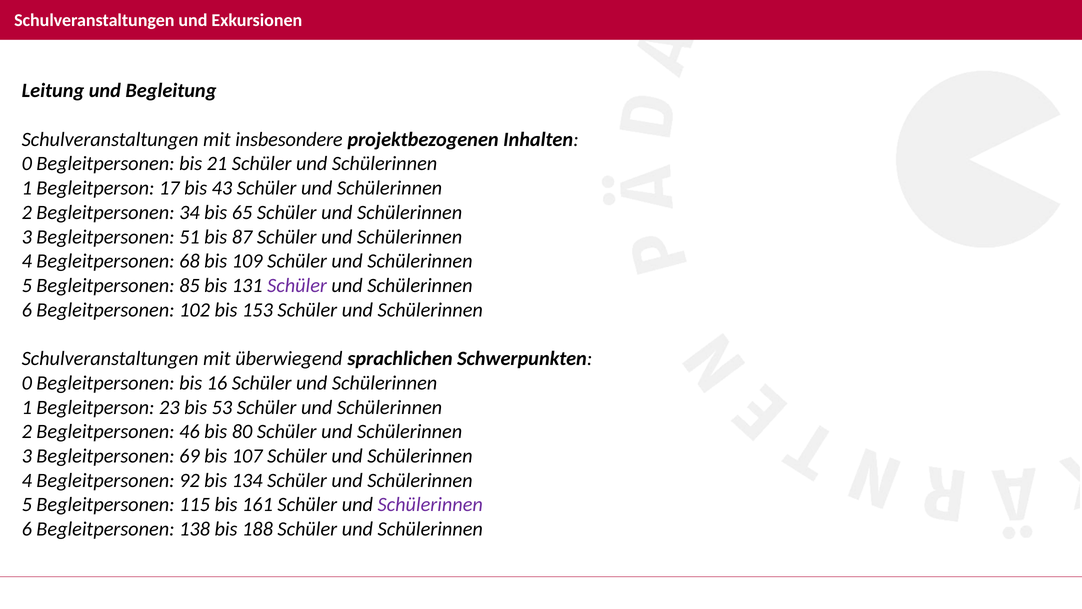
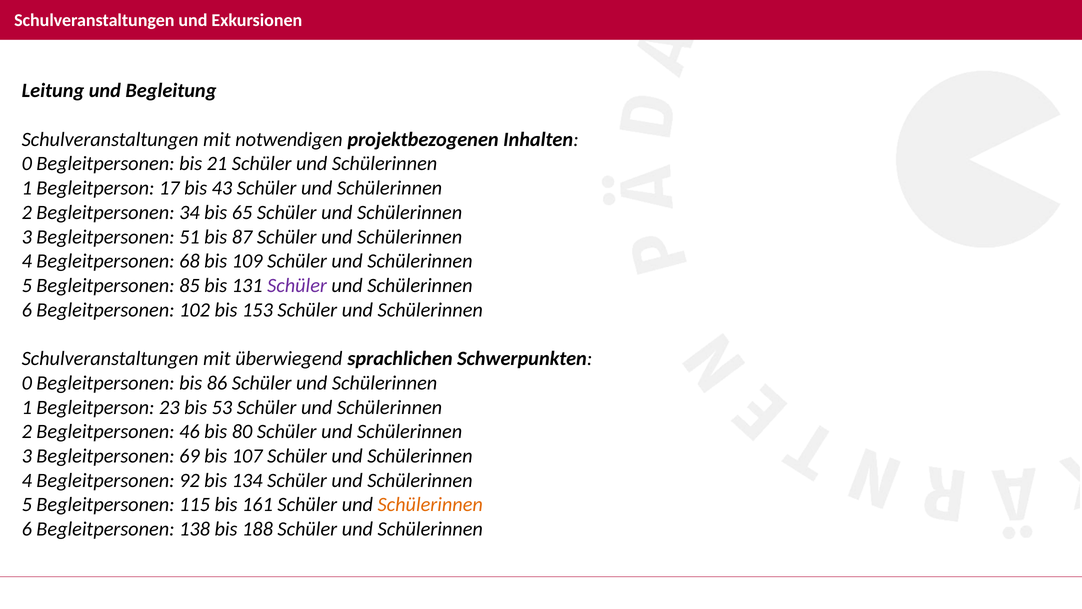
insbesondere: insbesondere -> notwendigen
16: 16 -> 86
Schülerinnen at (430, 504) colour: purple -> orange
